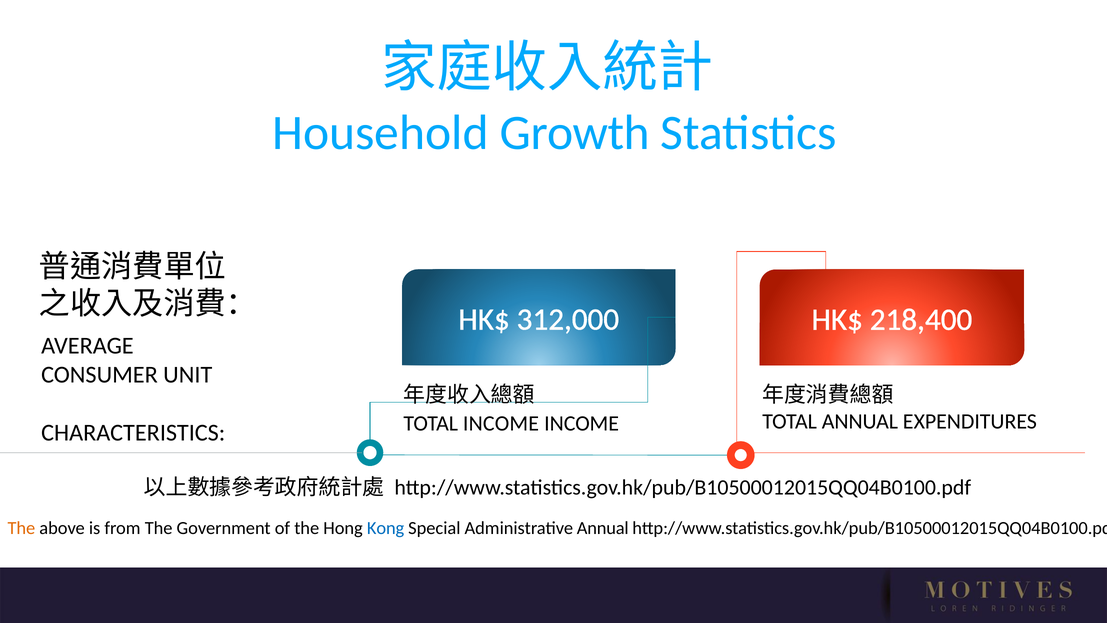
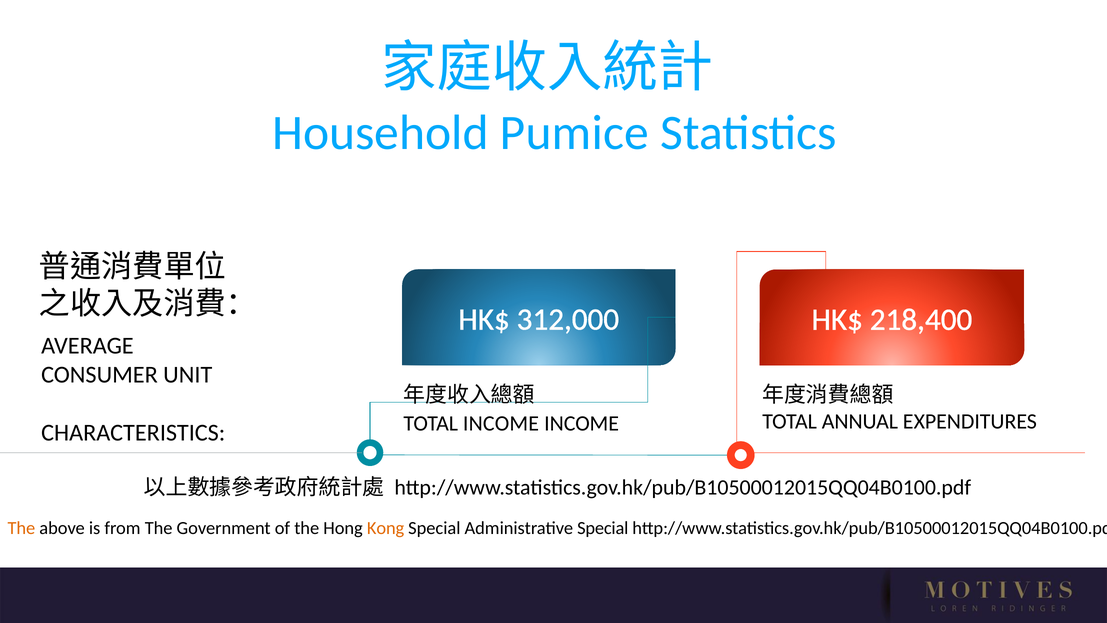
Growth: Growth -> Pumice
Kong colour: blue -> orange
Administrative Annual: Annual -> Special
